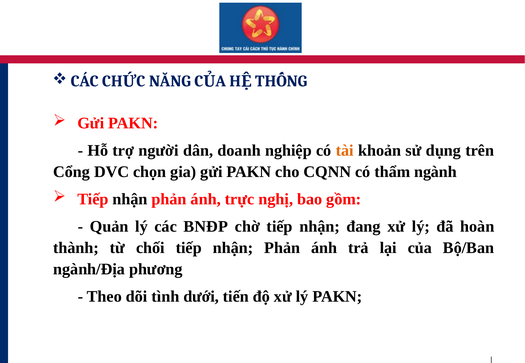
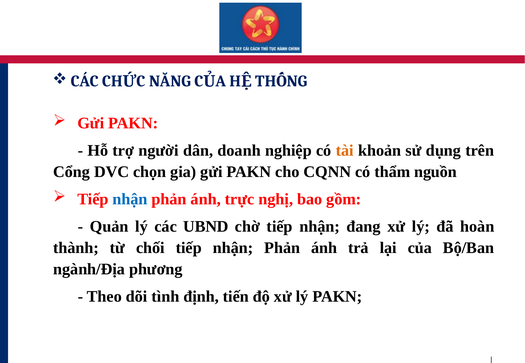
ngành: ngành -> nguồn
nhận at (130, 199) colour: black -> blue
BNĐP: BNĐP -> UBND
dưới: dưới -> định
